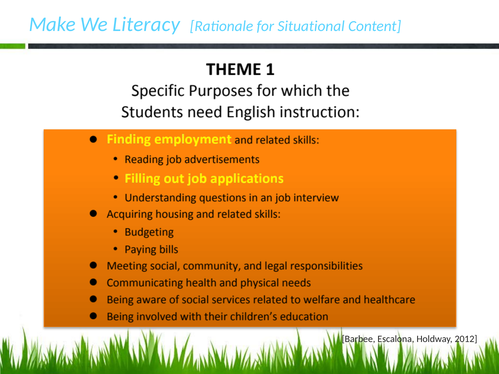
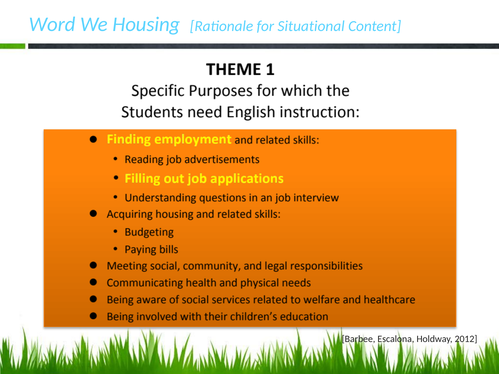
Make: Make -> Word
Literacy: Literacy -> Housing
